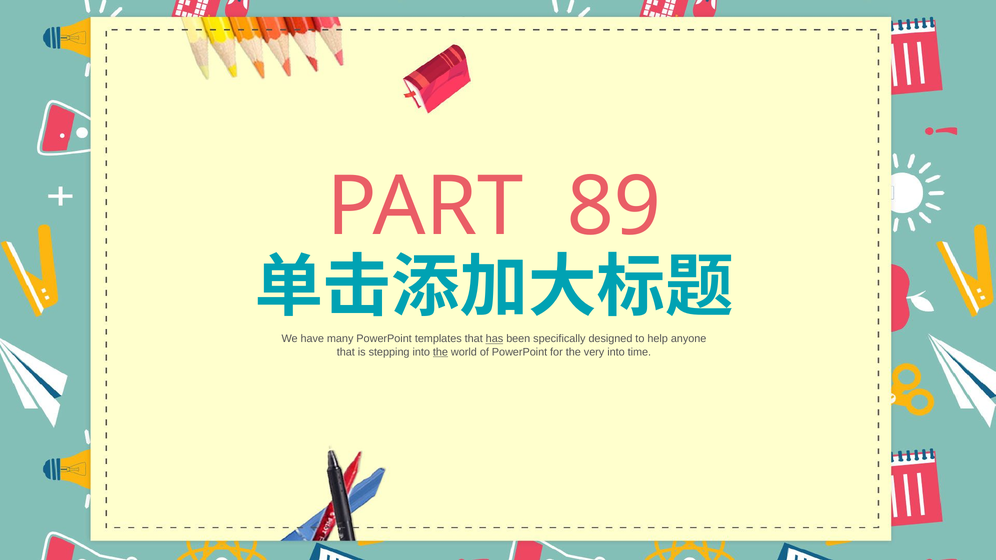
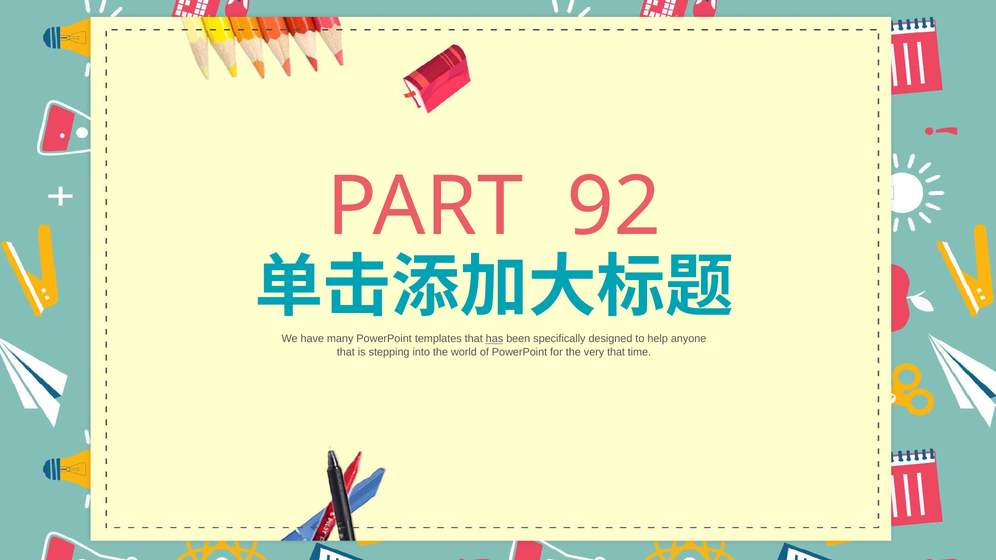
89: 89 -> 92
the at (440, 352) underline: present -> none
very into: into -> that
